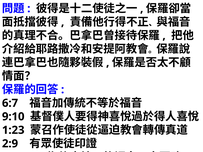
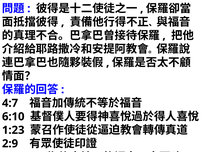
6:7: 6:7 -> 4:7
9:10: 9:10 -> 6:10
